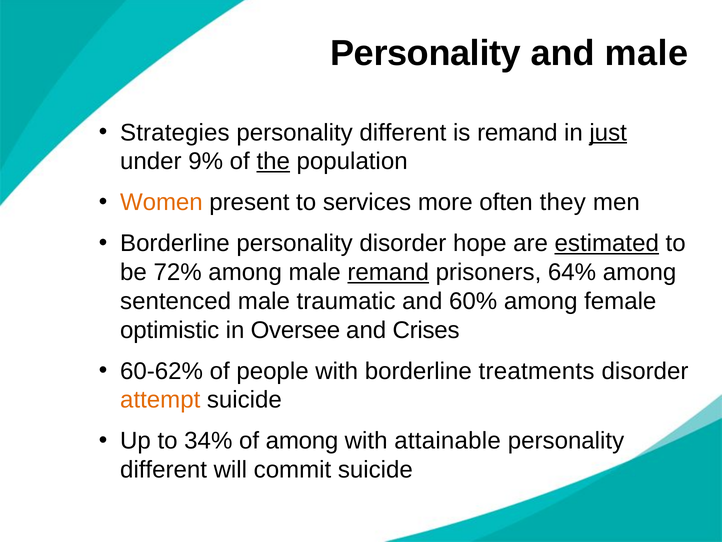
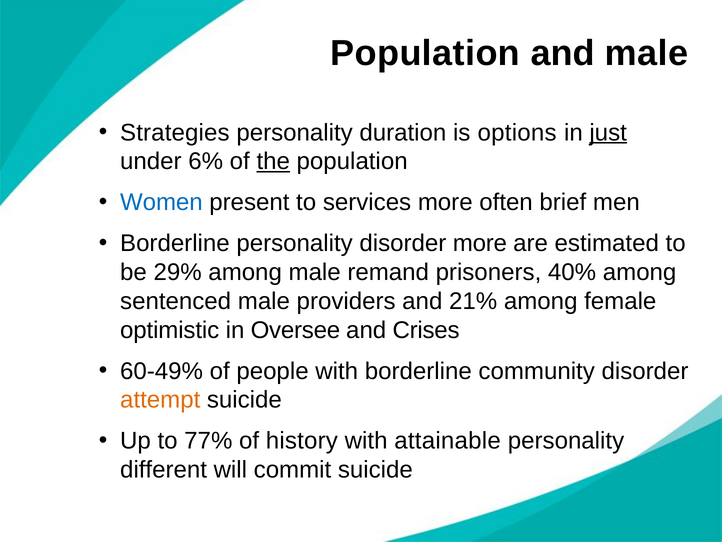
Personality at (426, 53): Personality -> Population
different at (403, 132): different -> duration
is remand: remand -> options
9%: 9% -> 6%
Women colour: orange -> blue
they: they -> brief
disorder hope: hope -> more
estimated underline: present -> none
72%: 72% -> 29%
remand at (388, 272) underline: present -> none
64%: 64% -> 40%
traumatic: traumatic -> providers
60%: 60% -> 21%
60-62%: 60-62% -> 60-49%
treatments: treatments -> community
34%: 34% -> 77%
of among: among -> history
